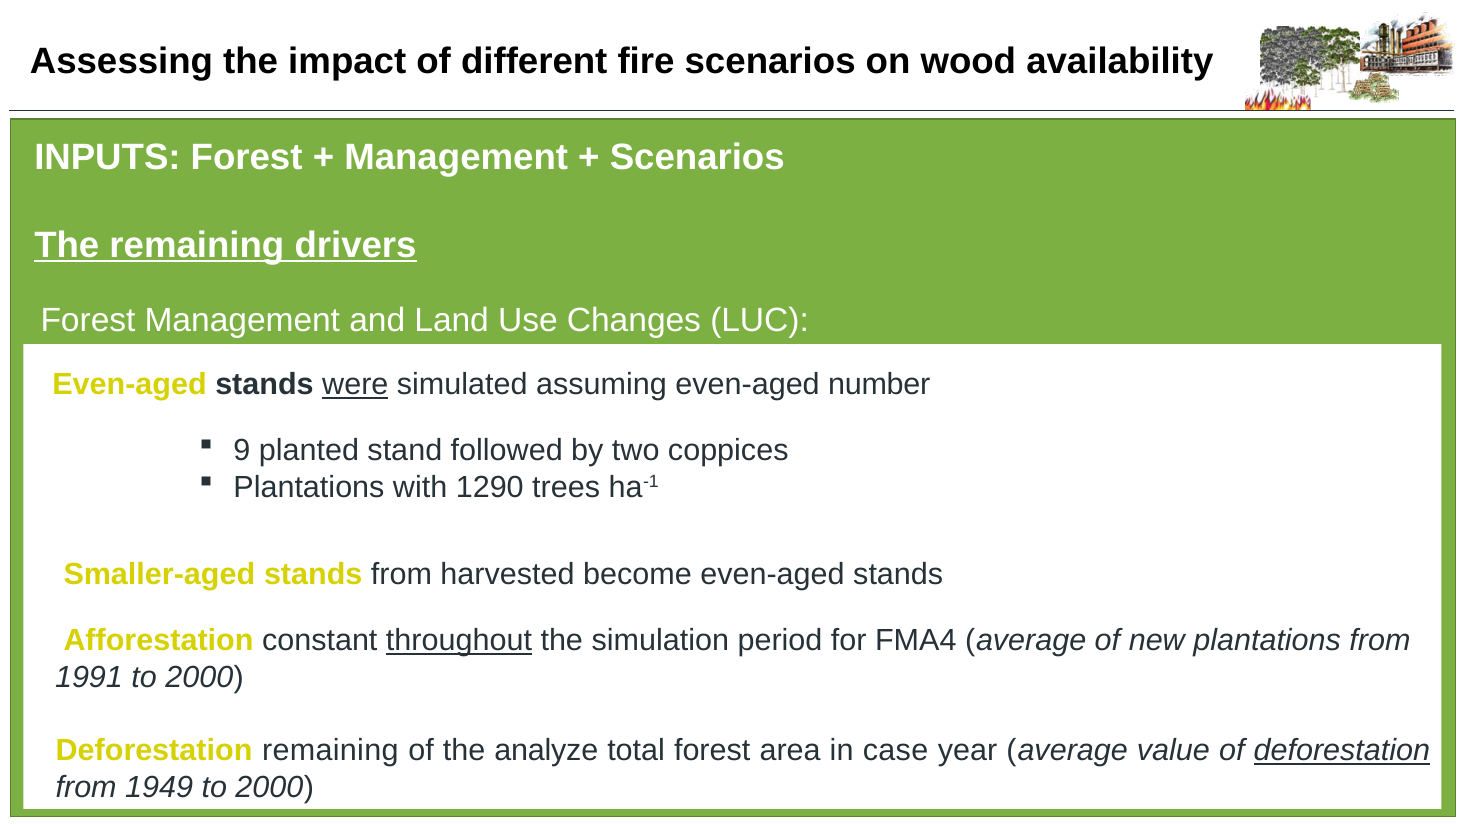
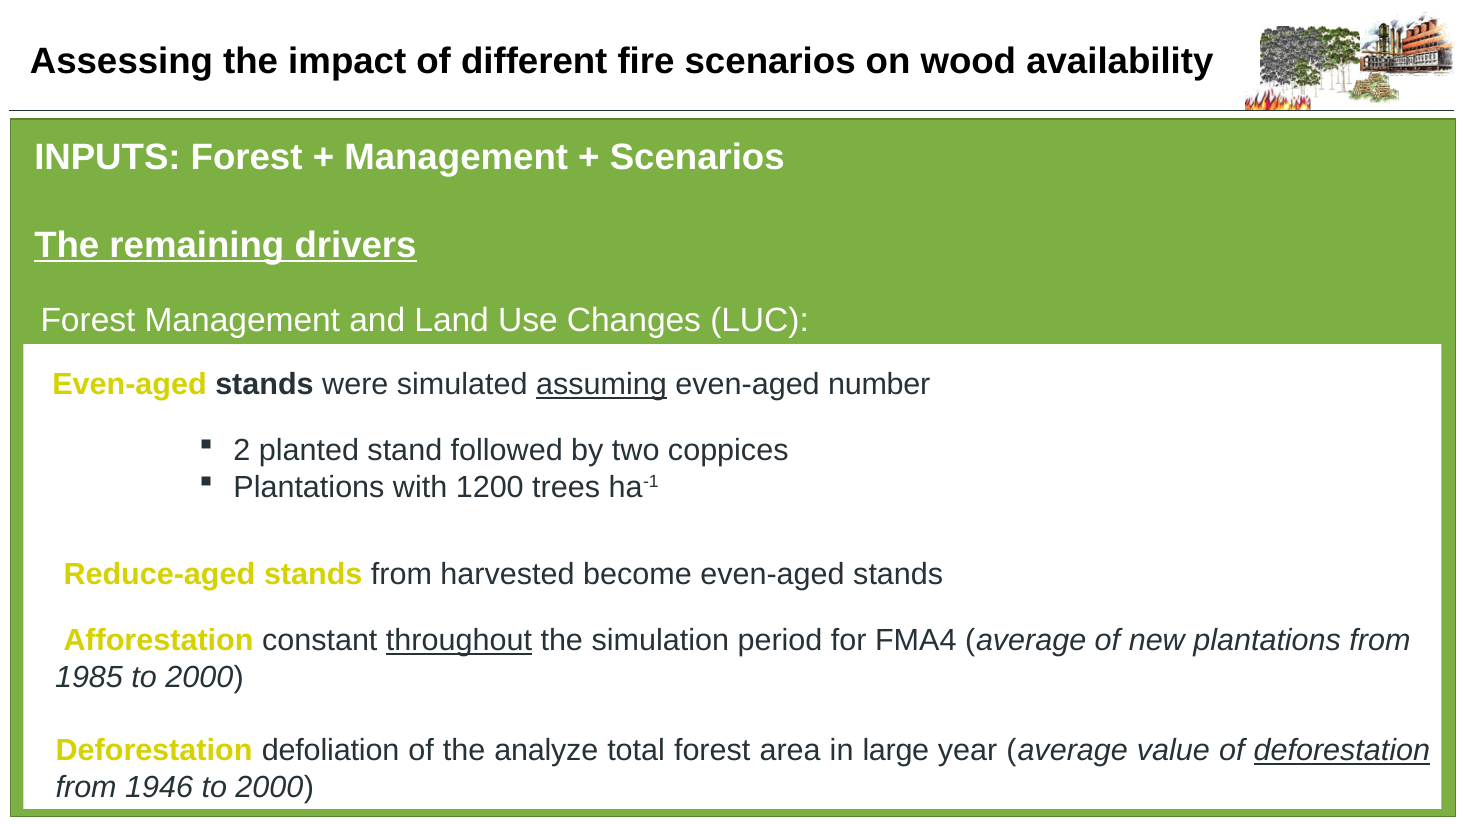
were underline: present -> none
assuming underline: none -> present
9: 9 -> 2
1290: 1290 -> 1200
Smaller-aged: Smaller-aged -> Reduce-aged
1991: 1991 -> 1985
Deforestation remaining: remaining -> defoliation
case: case -> large
1949: 1949 -> 1946
